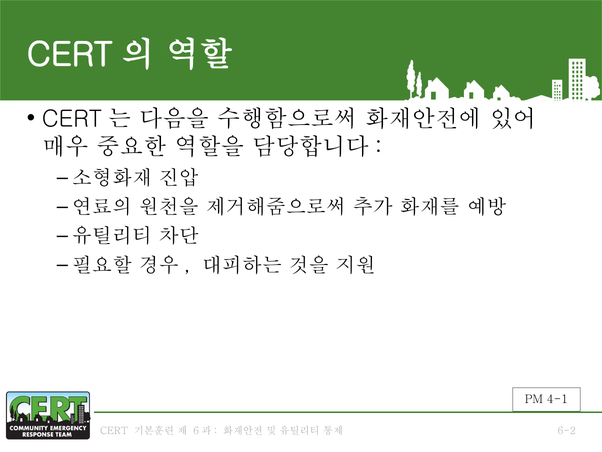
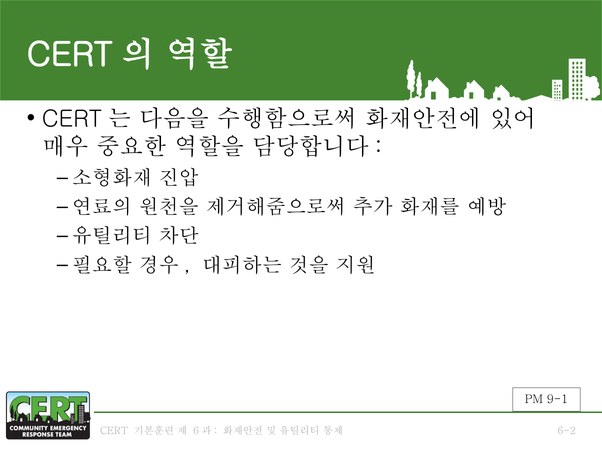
4-1: 4-1 -> 9-1
